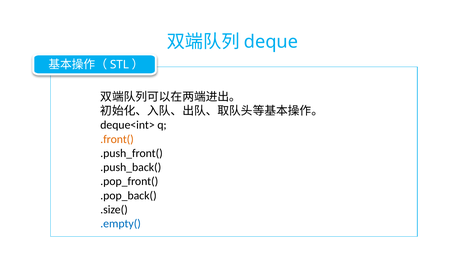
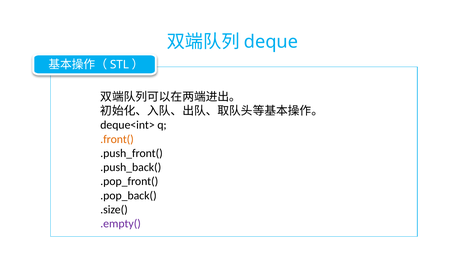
.empty( colour: blue -> purple
